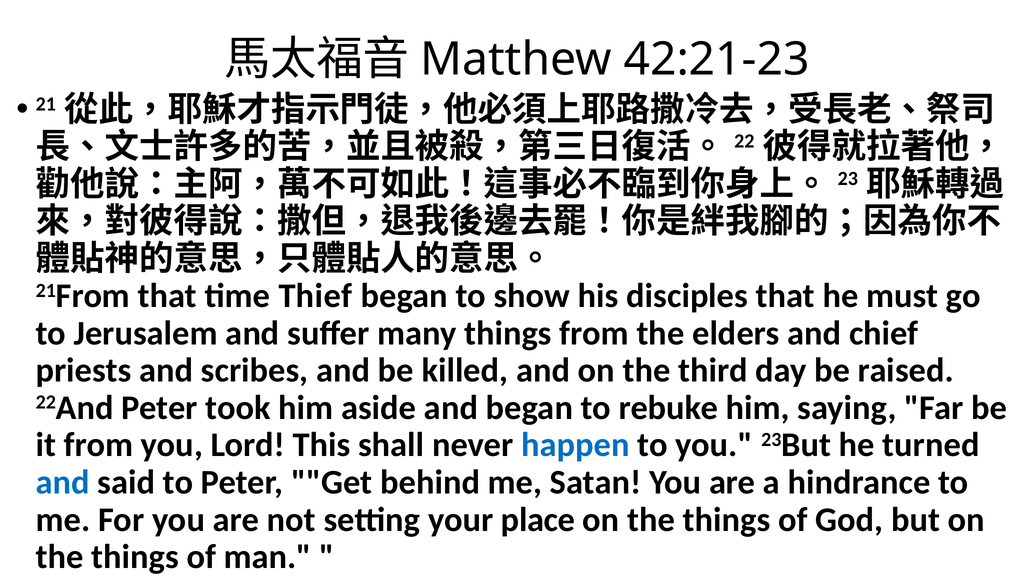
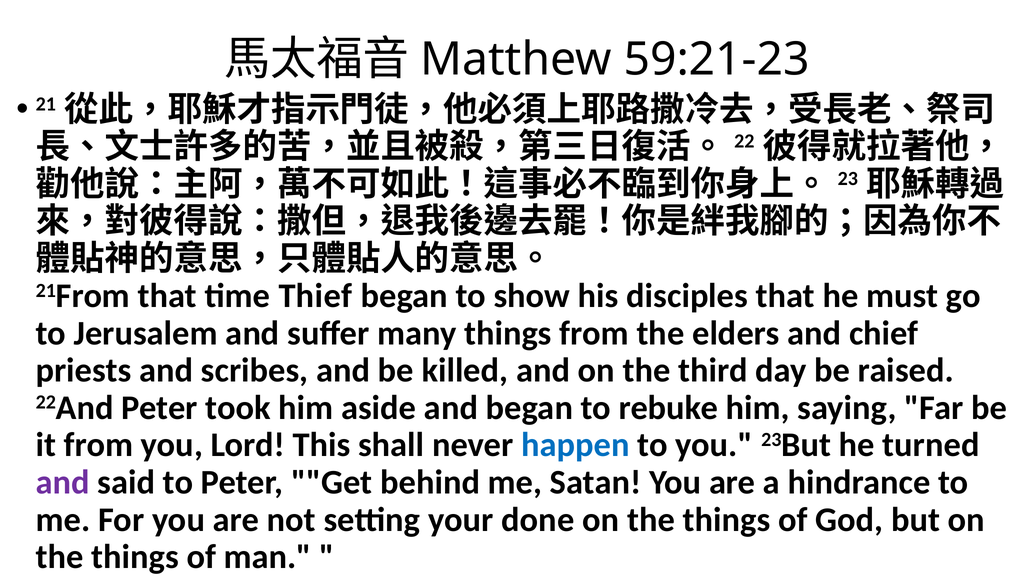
42:21-23: 42:21-23 -> 59:21-23
and at (63, 482) colour: blue -> purple
place: place -> done
